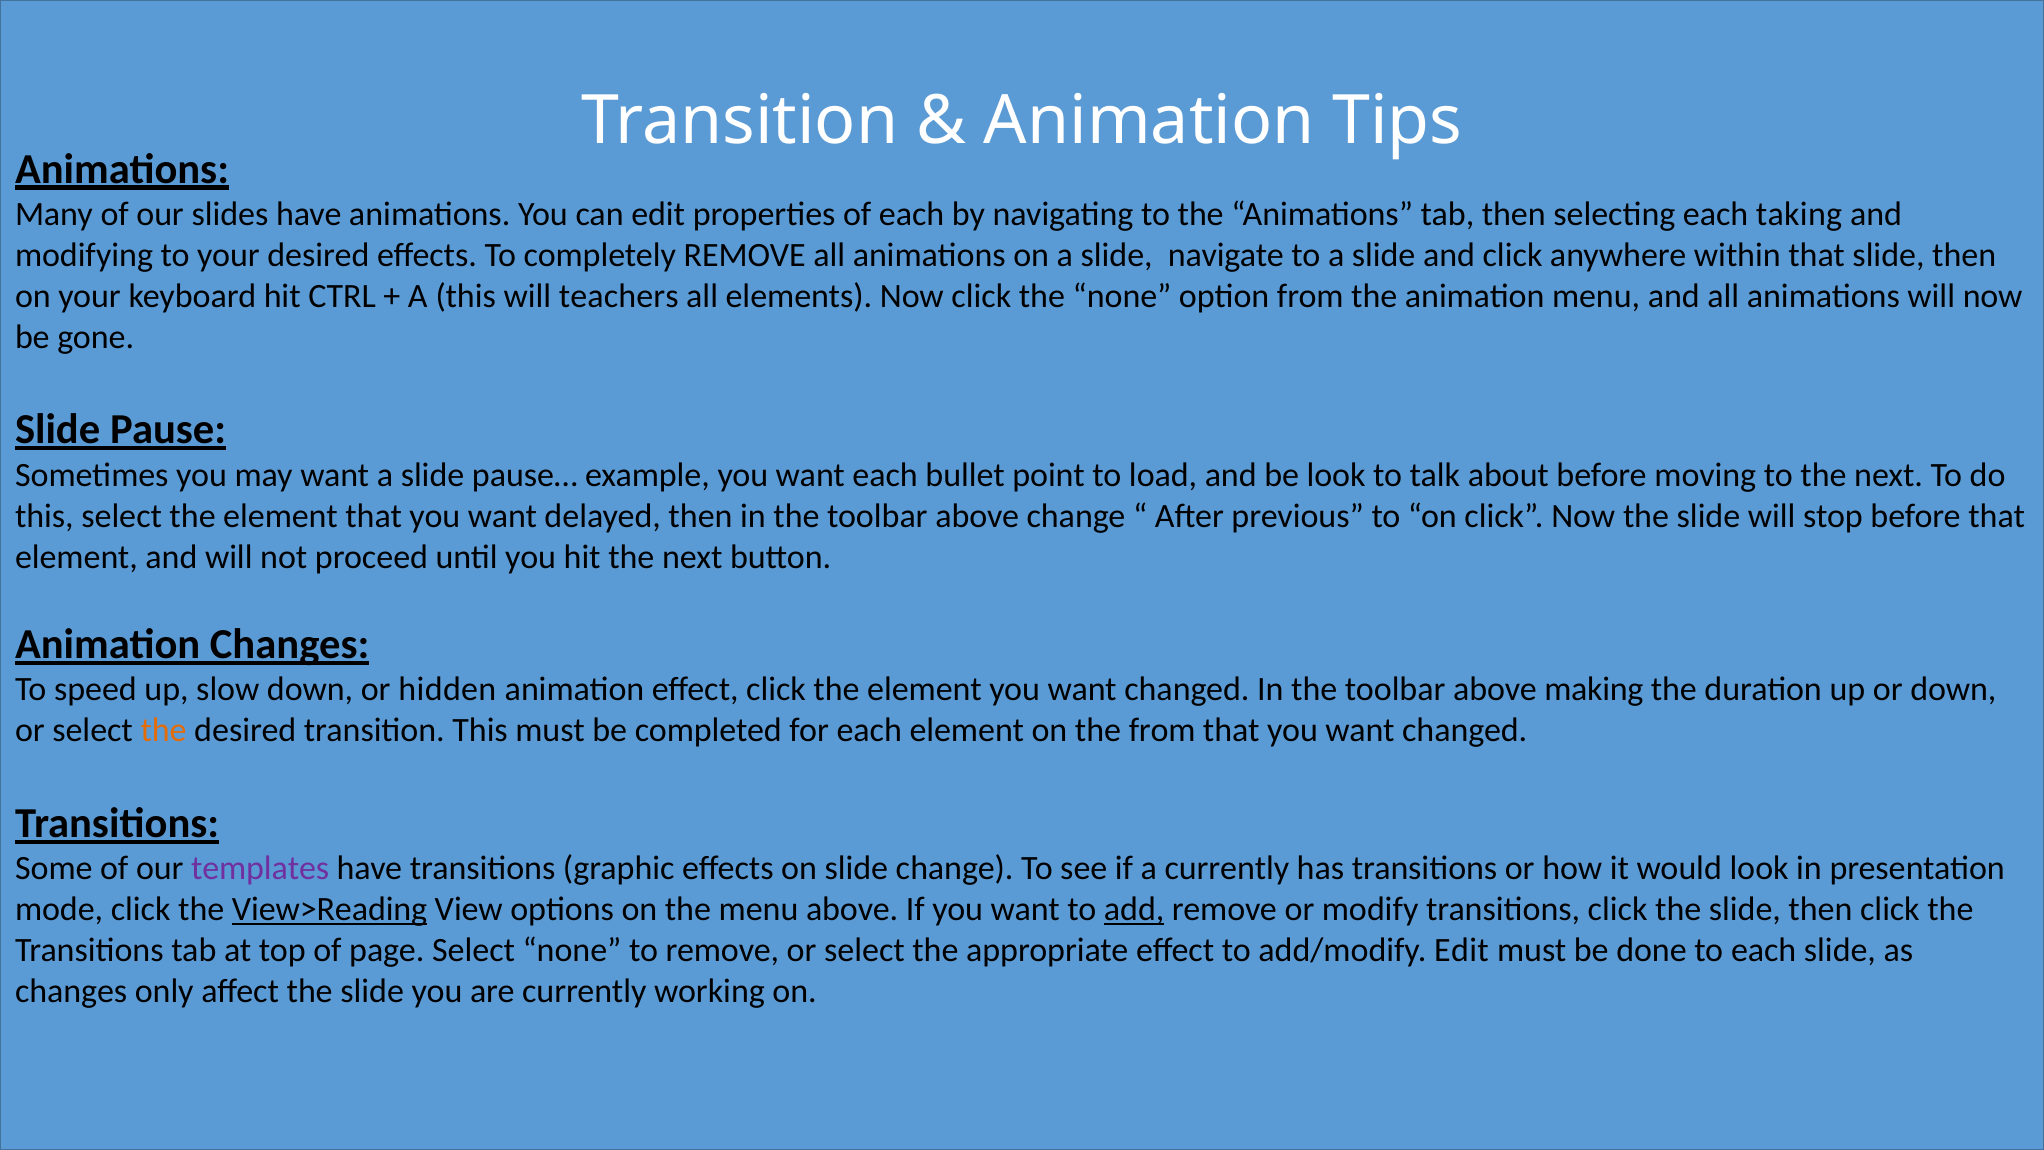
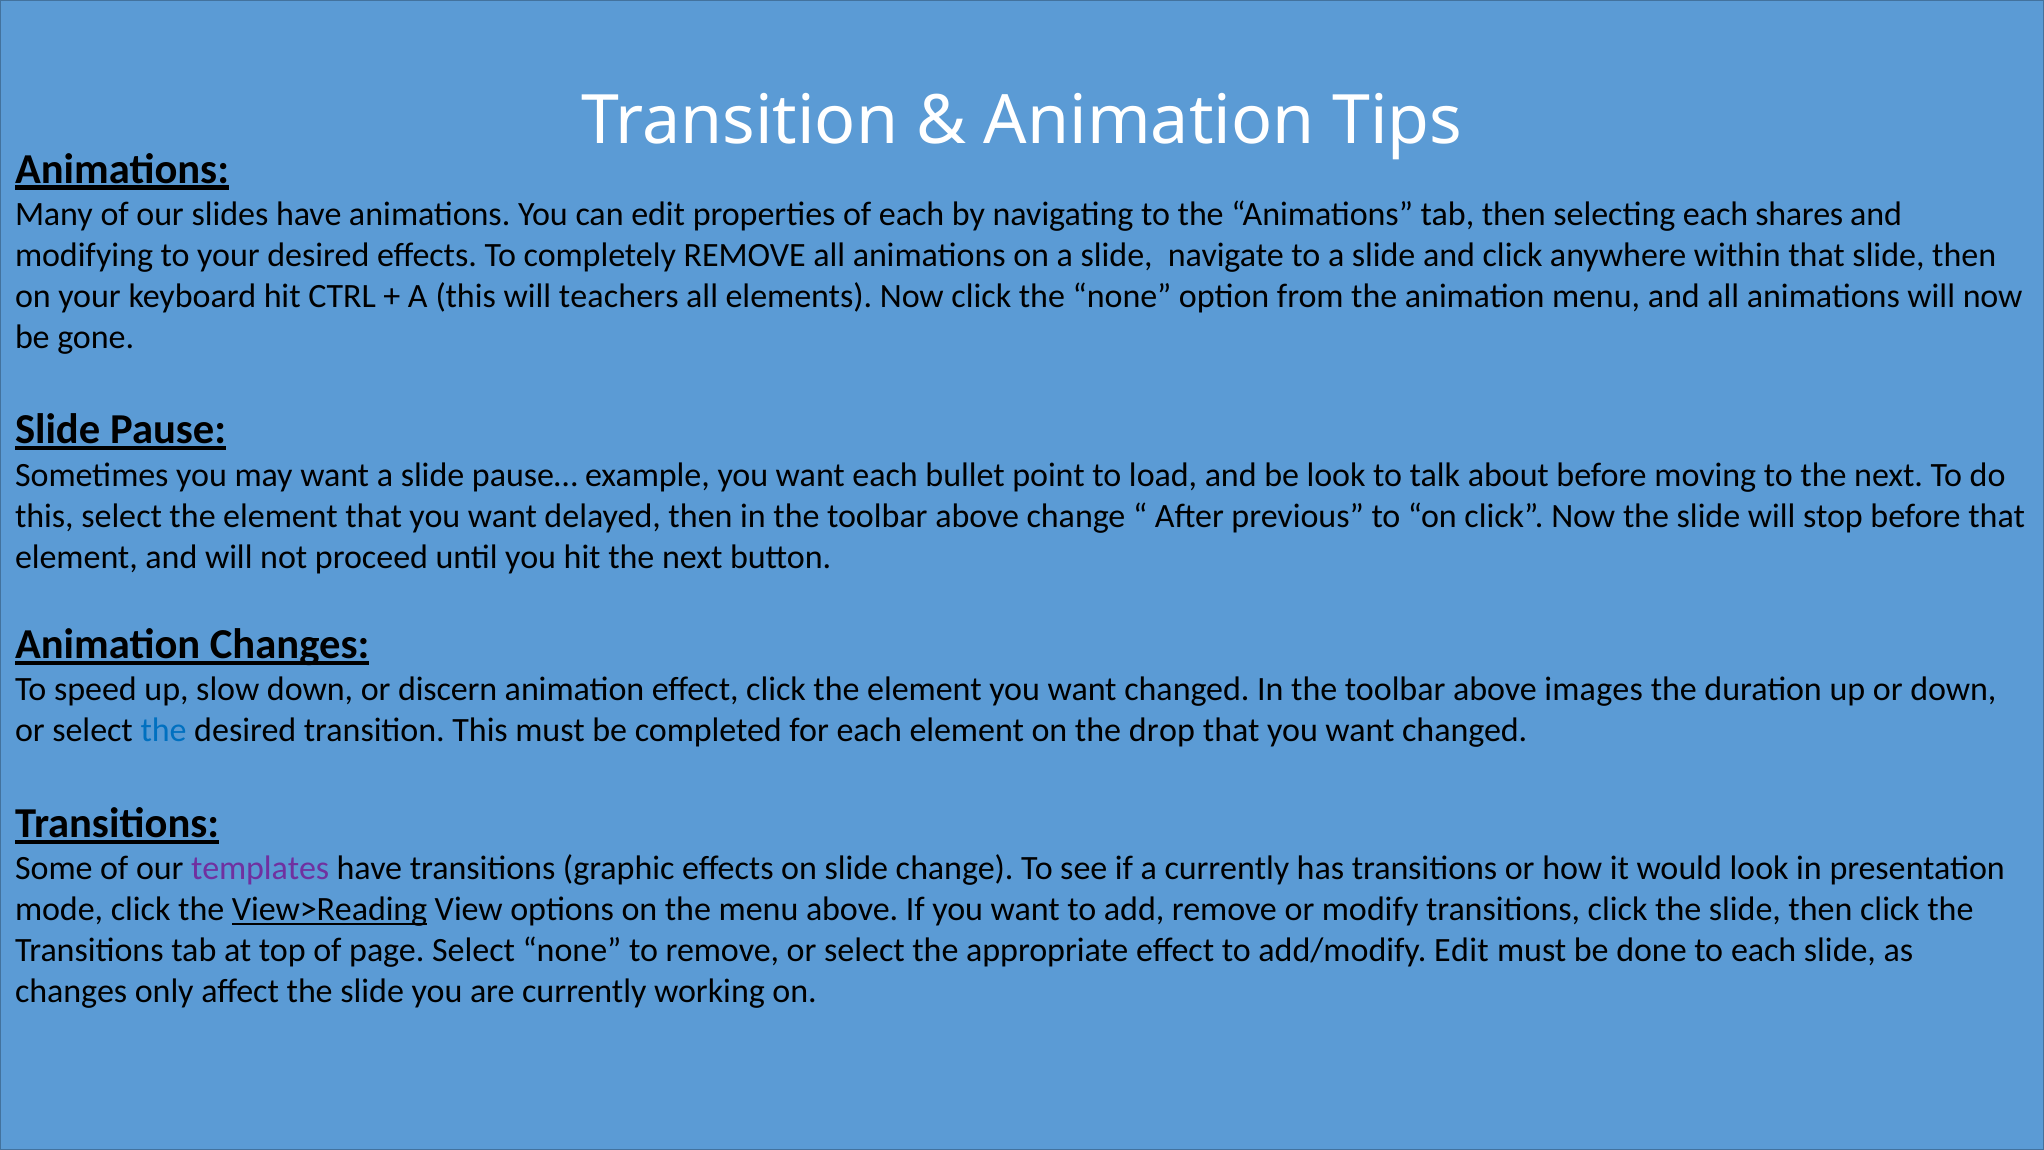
taking: taking -> shares
hidden: hidden -> discern
making: making -> images
the at (164, 730) colour: orange -> blue
the from: from -> drop
add underline: present -> none
